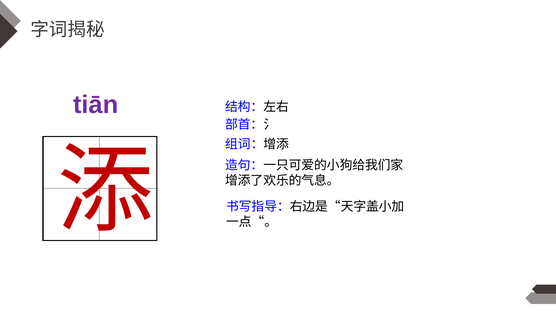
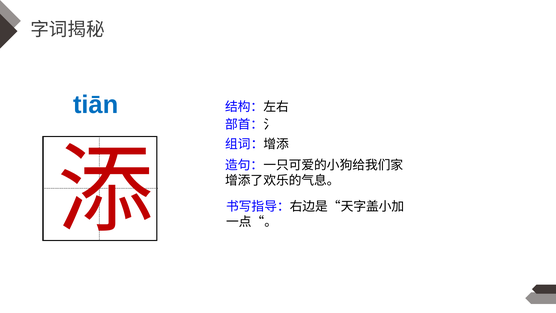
tiān colour: purple -> blue
